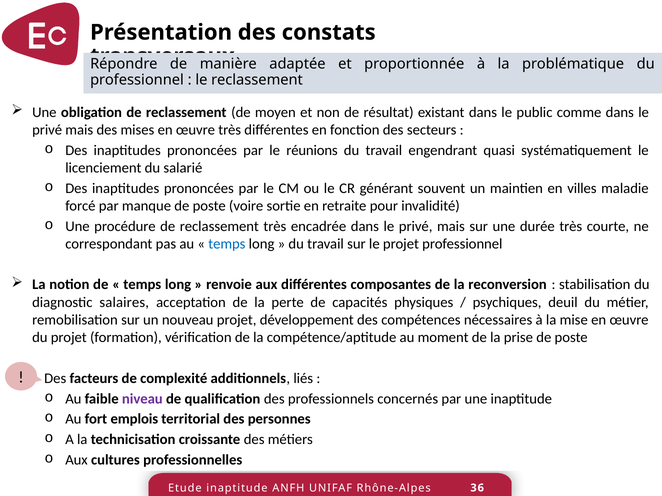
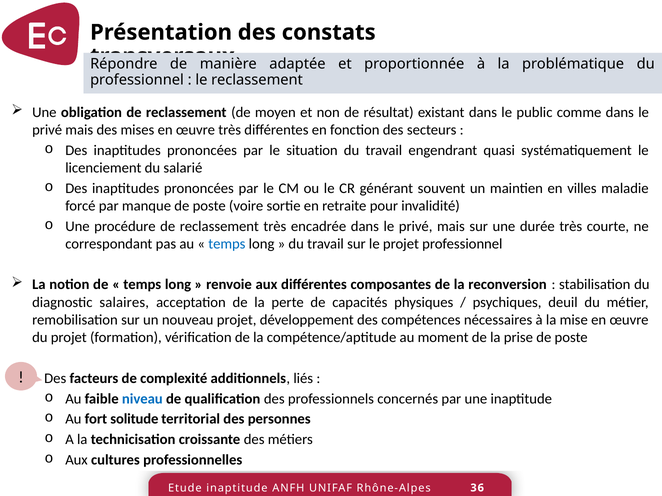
réunions: réunions -> situation
niveau colour: purple -> blue
emplois: emplois -> solitude
